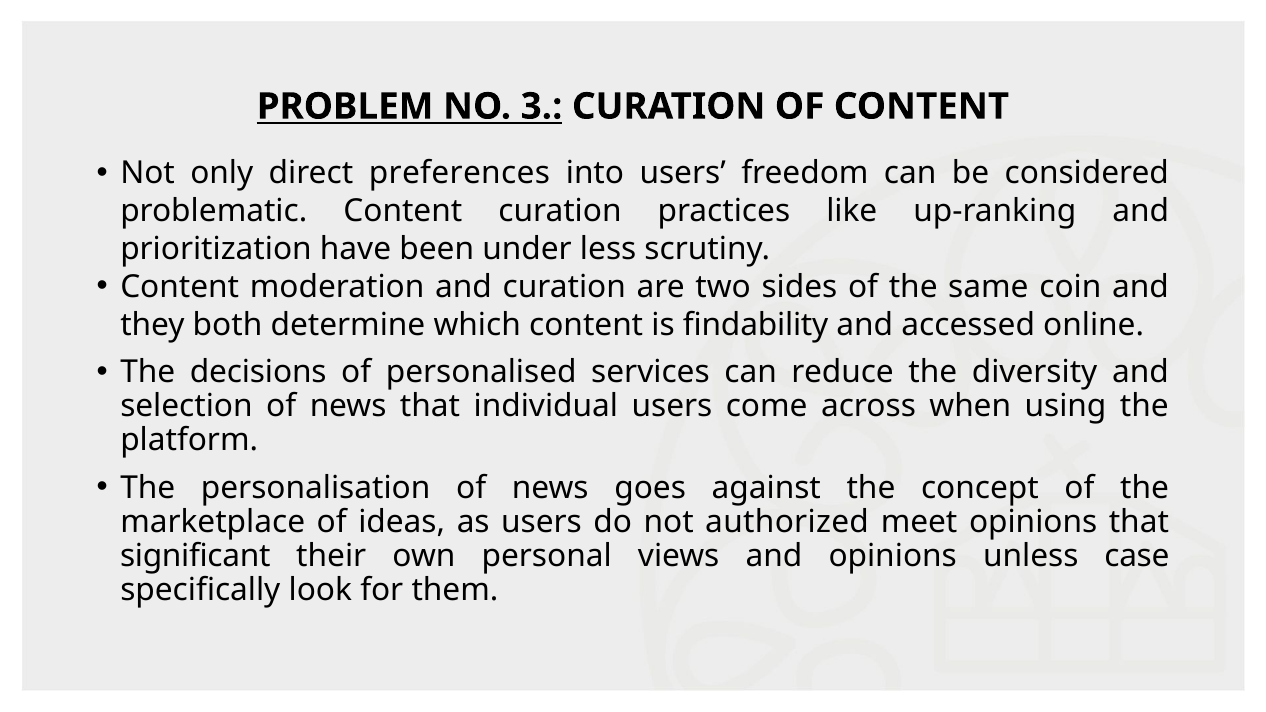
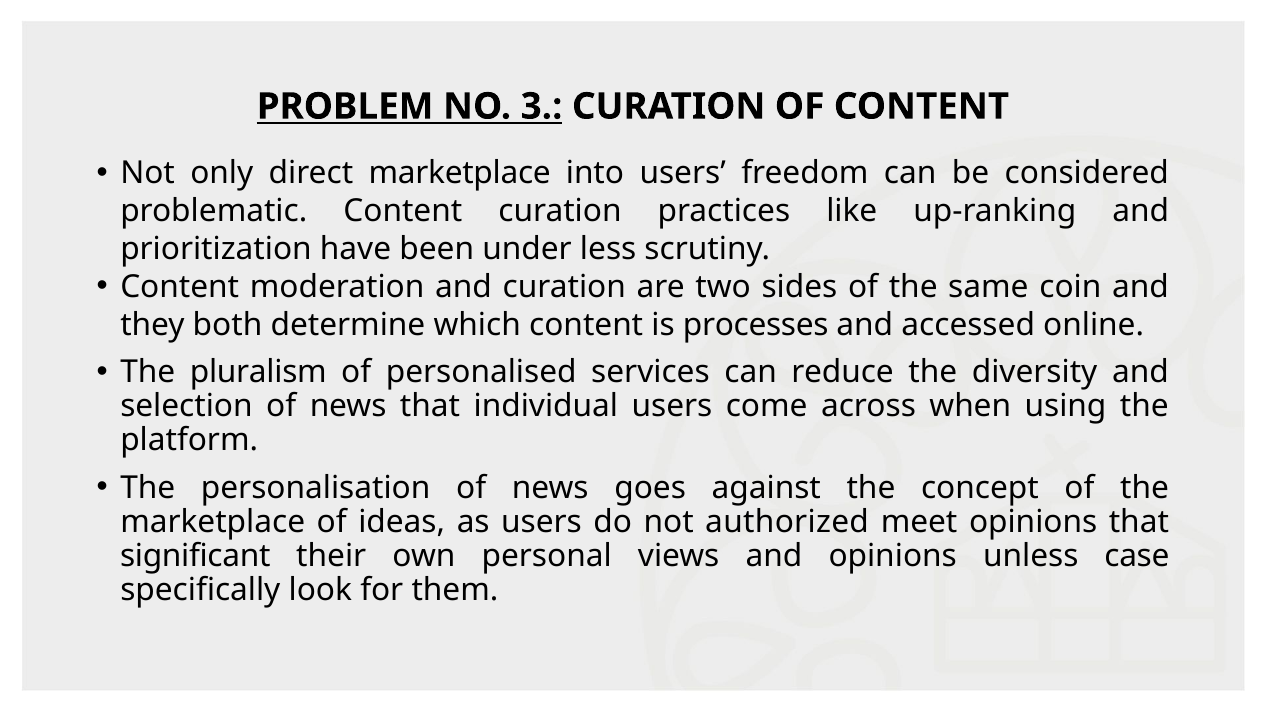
direct preferences: preferences -> marketplace
findability: findability -> processes
decisions: decisions -> pluralism
